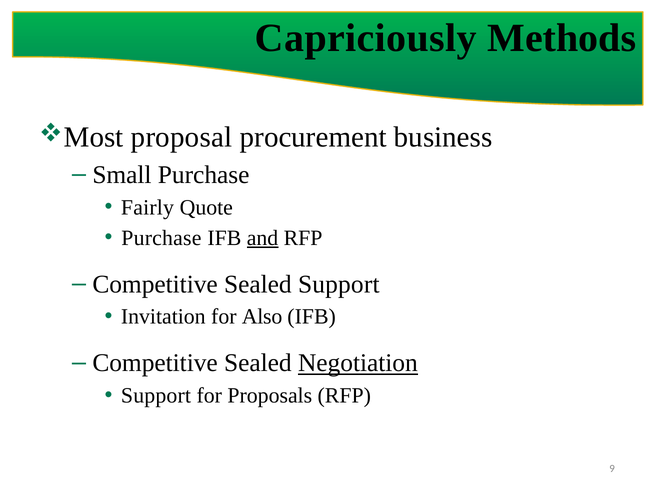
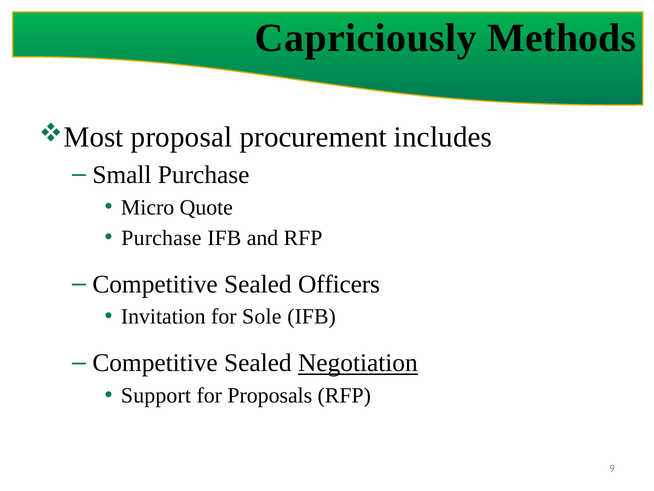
business: business -> includes
Fairly: Fairly -> Micro
and underline: present -> none
Sealed Support: Support -> Officers
Also: Also -> Sole
